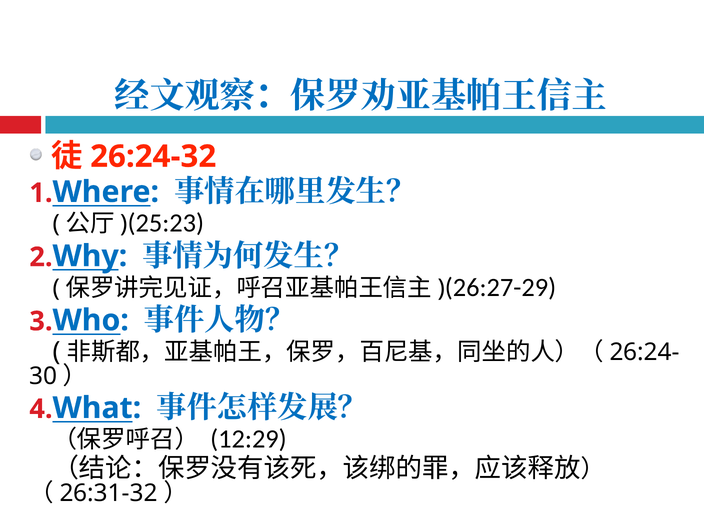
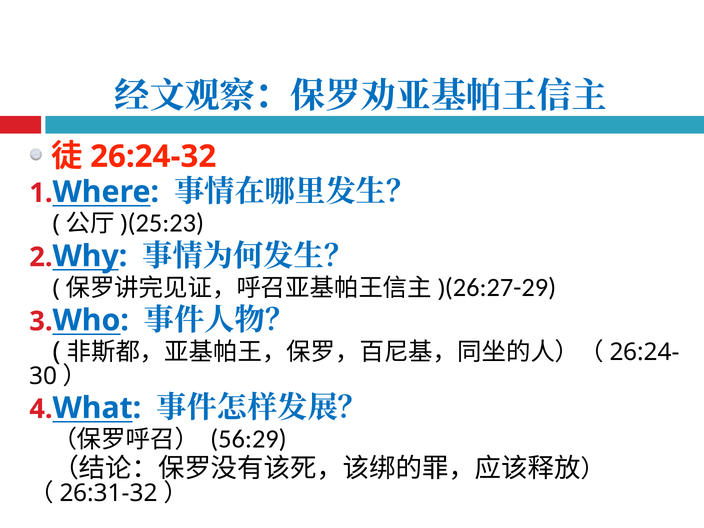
12:29: 12:29 -> 56:29
